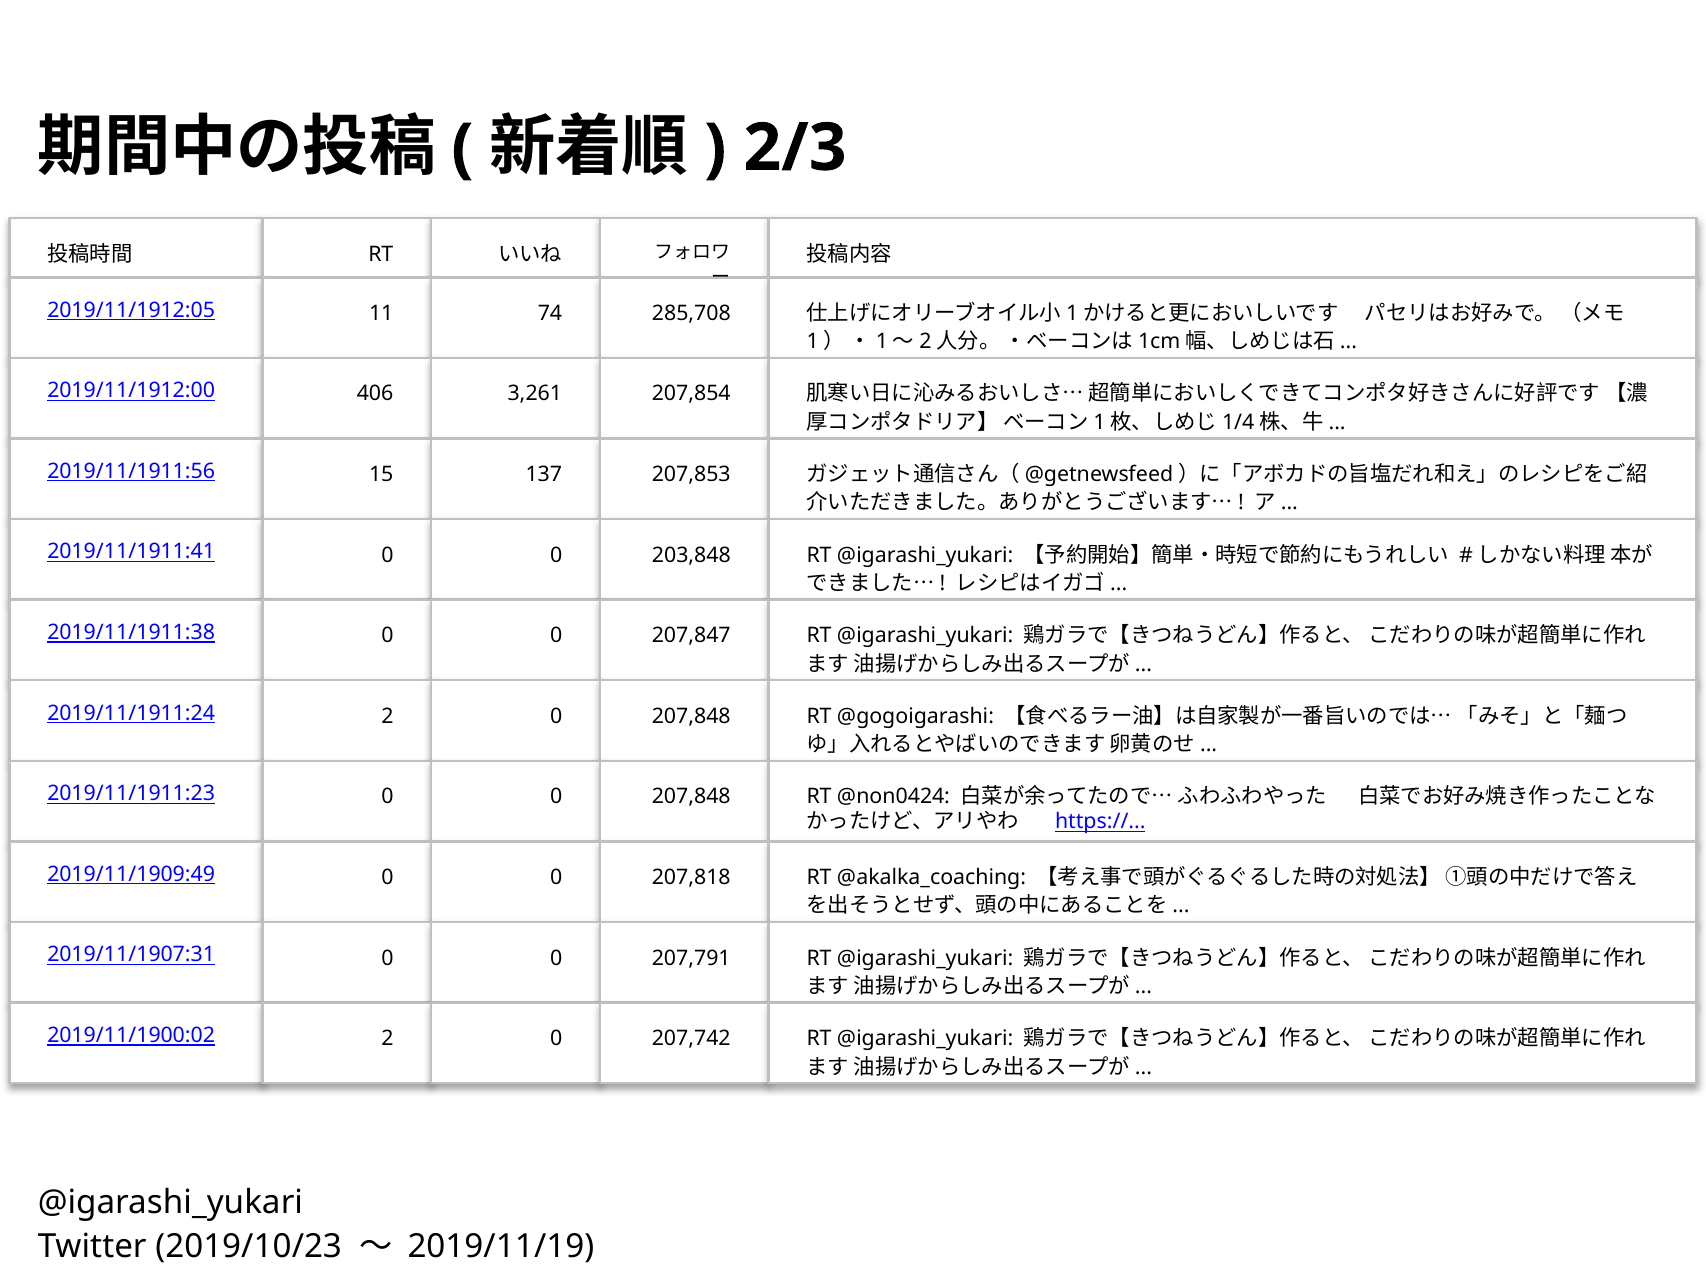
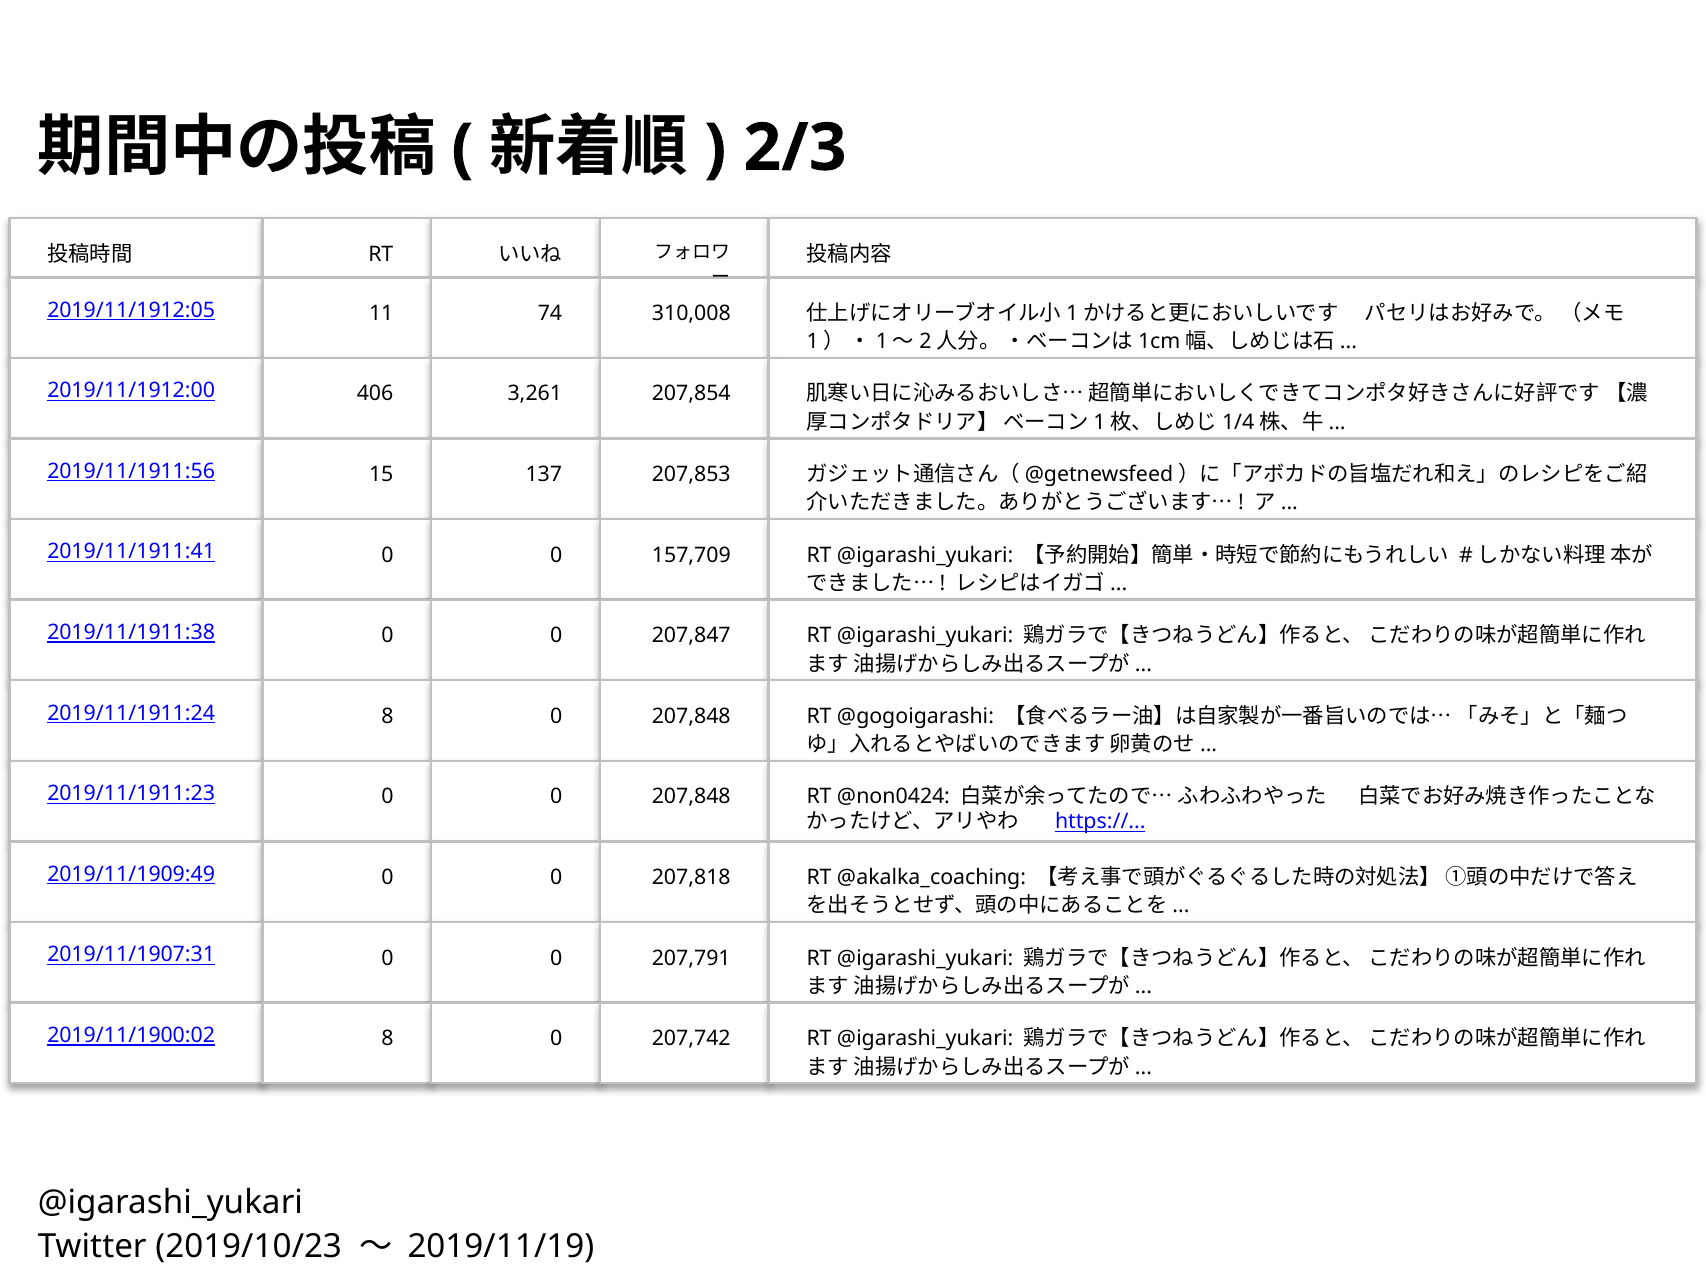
285,708: 285,708 -> 310,008
203,848: 203,848 -> 157,709
2 at (387, 716): 2 -> 8
2 at (387, 1038): 2 -> 8
